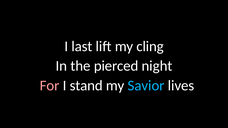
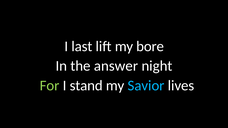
cling: cling -> bore
pierced: pierced -> answer
For colour: pink -> light green
